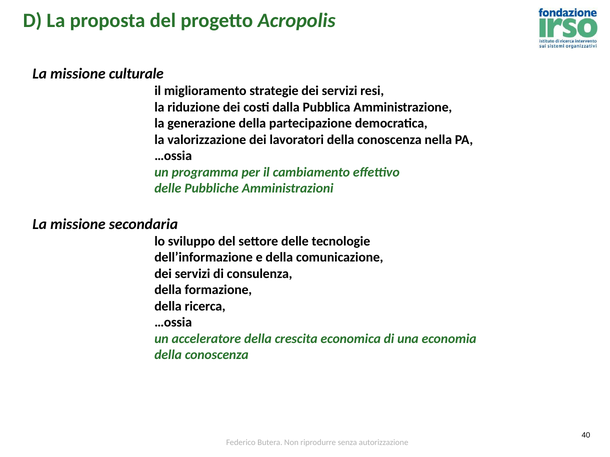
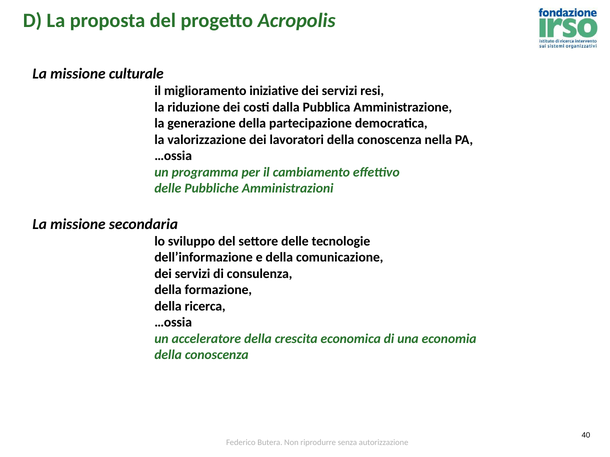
strategie: strategie -> iniziative
